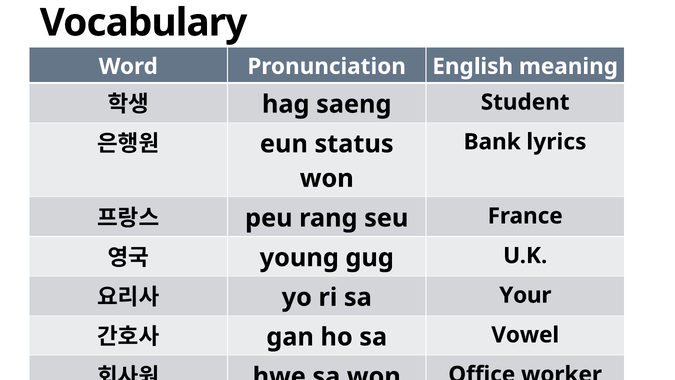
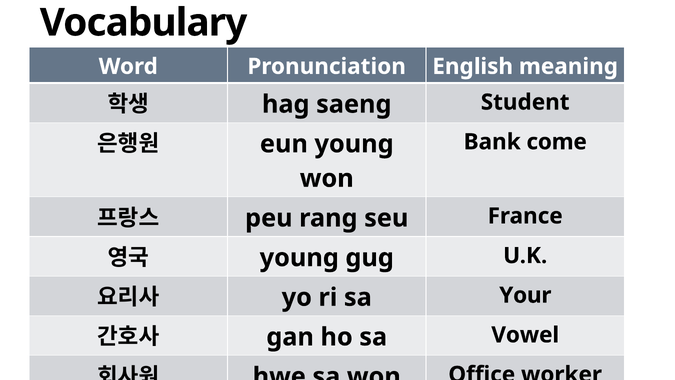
eun status: status -> young
lyrics: lyrics -> come
